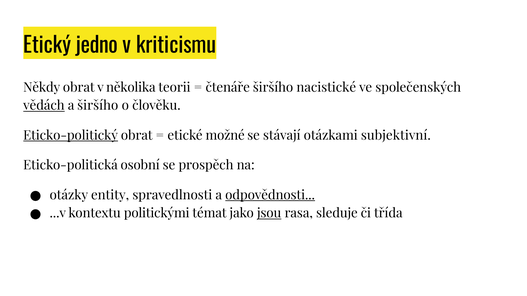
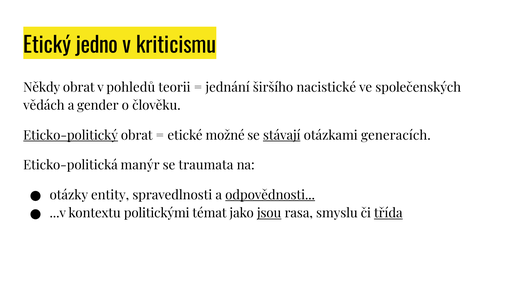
několika: několika -> pohledů
čtenáře: čtenáře -> jednání
vědách underline: present -> none
a širšího: širšího -> gender
stávají underline: none -> present
subjektivní: subjektivní -> generacích
osobní: osobní -> manýr
prospěch: prospěch -> traumata
sleduje: sleduje -> smyslu
třída underline: none -> present
